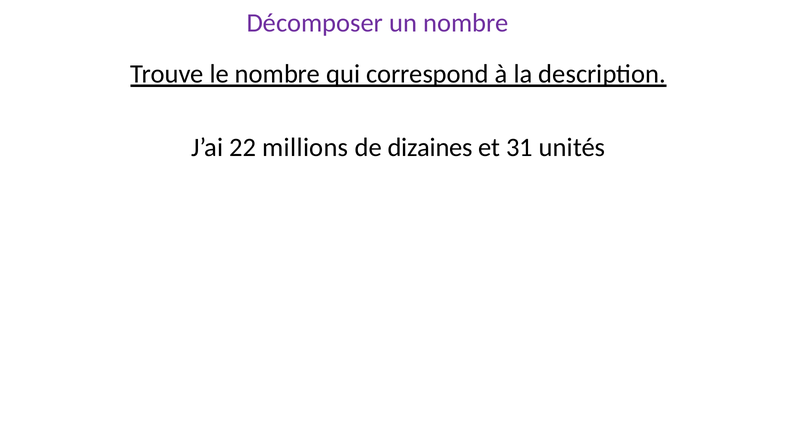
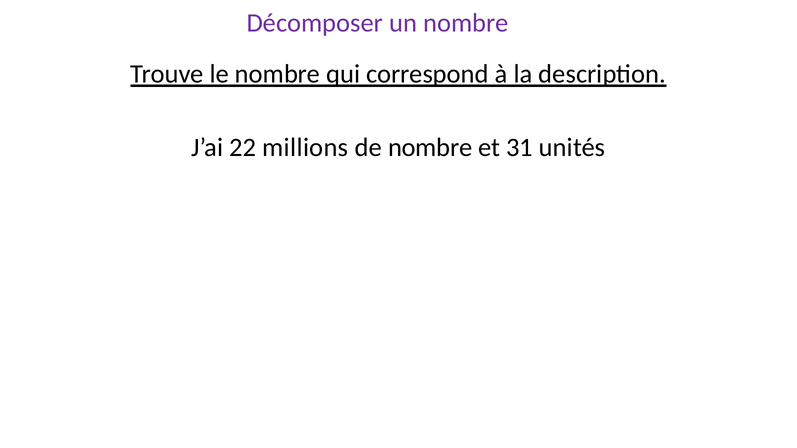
de dizaines: dizaines -> nombre
